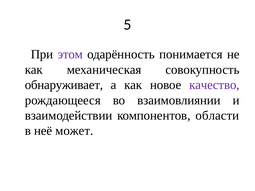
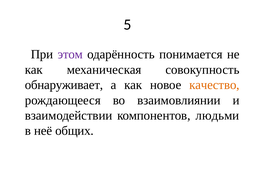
качество colour: purple -> orange
области: области -> людьми
может: может -> общих
